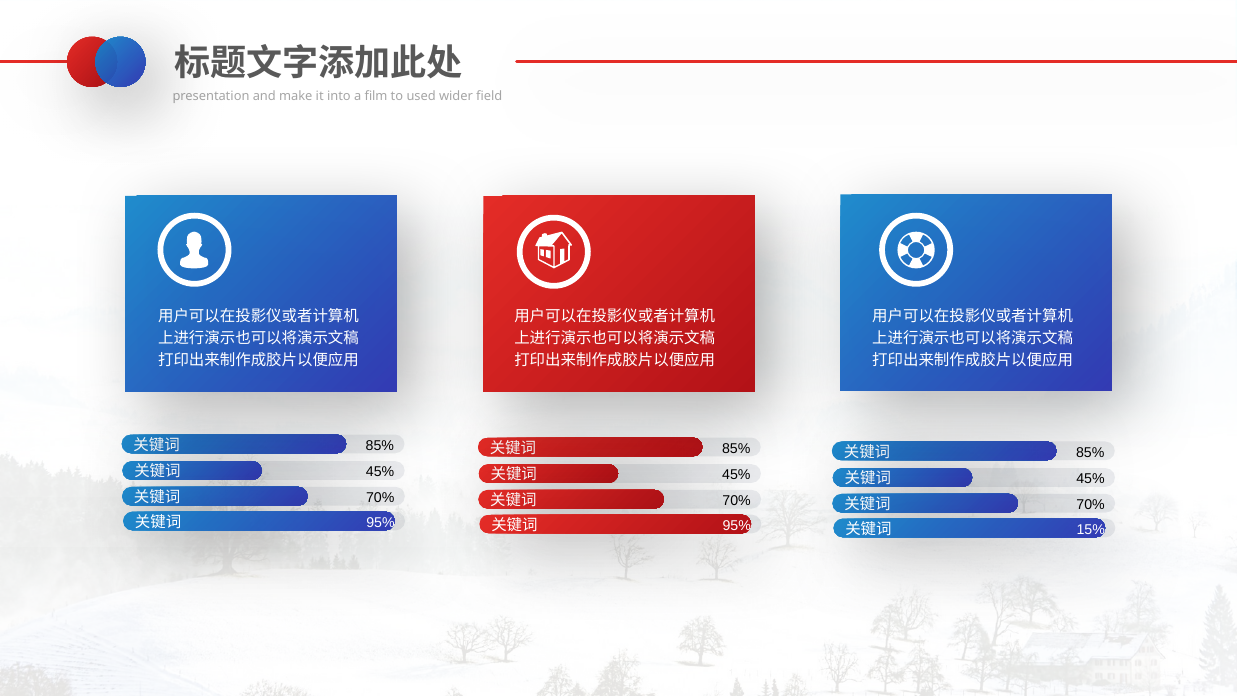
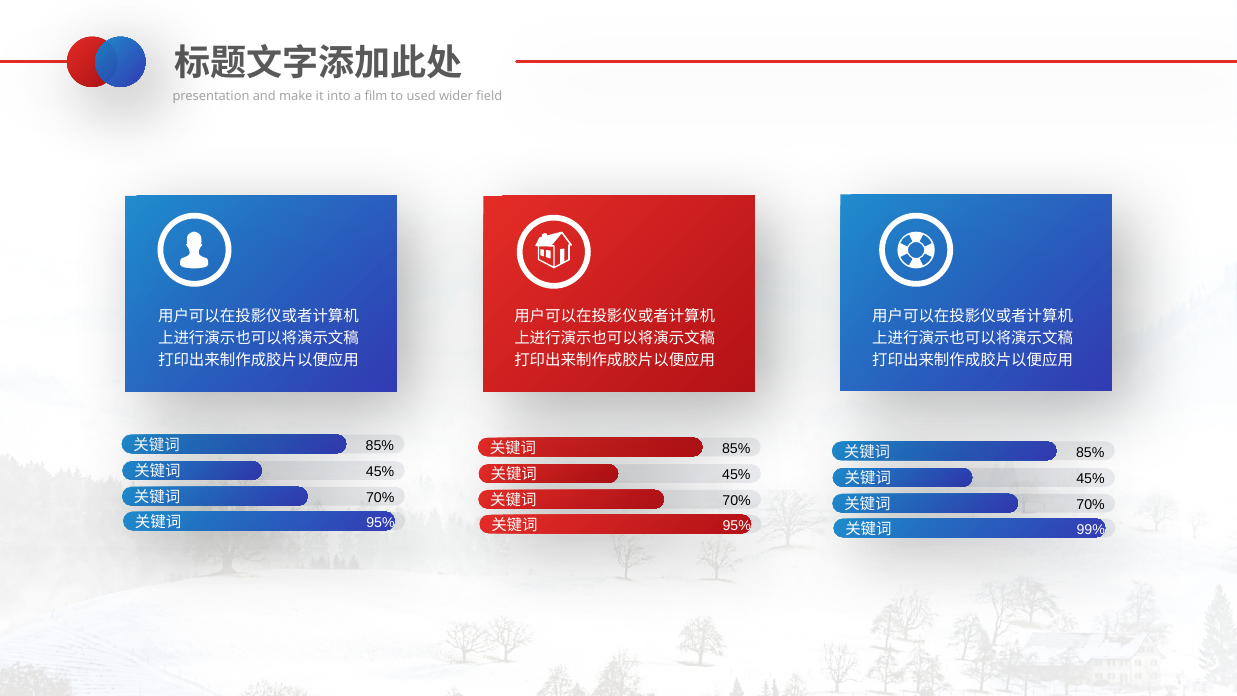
15%: 15% -> 99%
